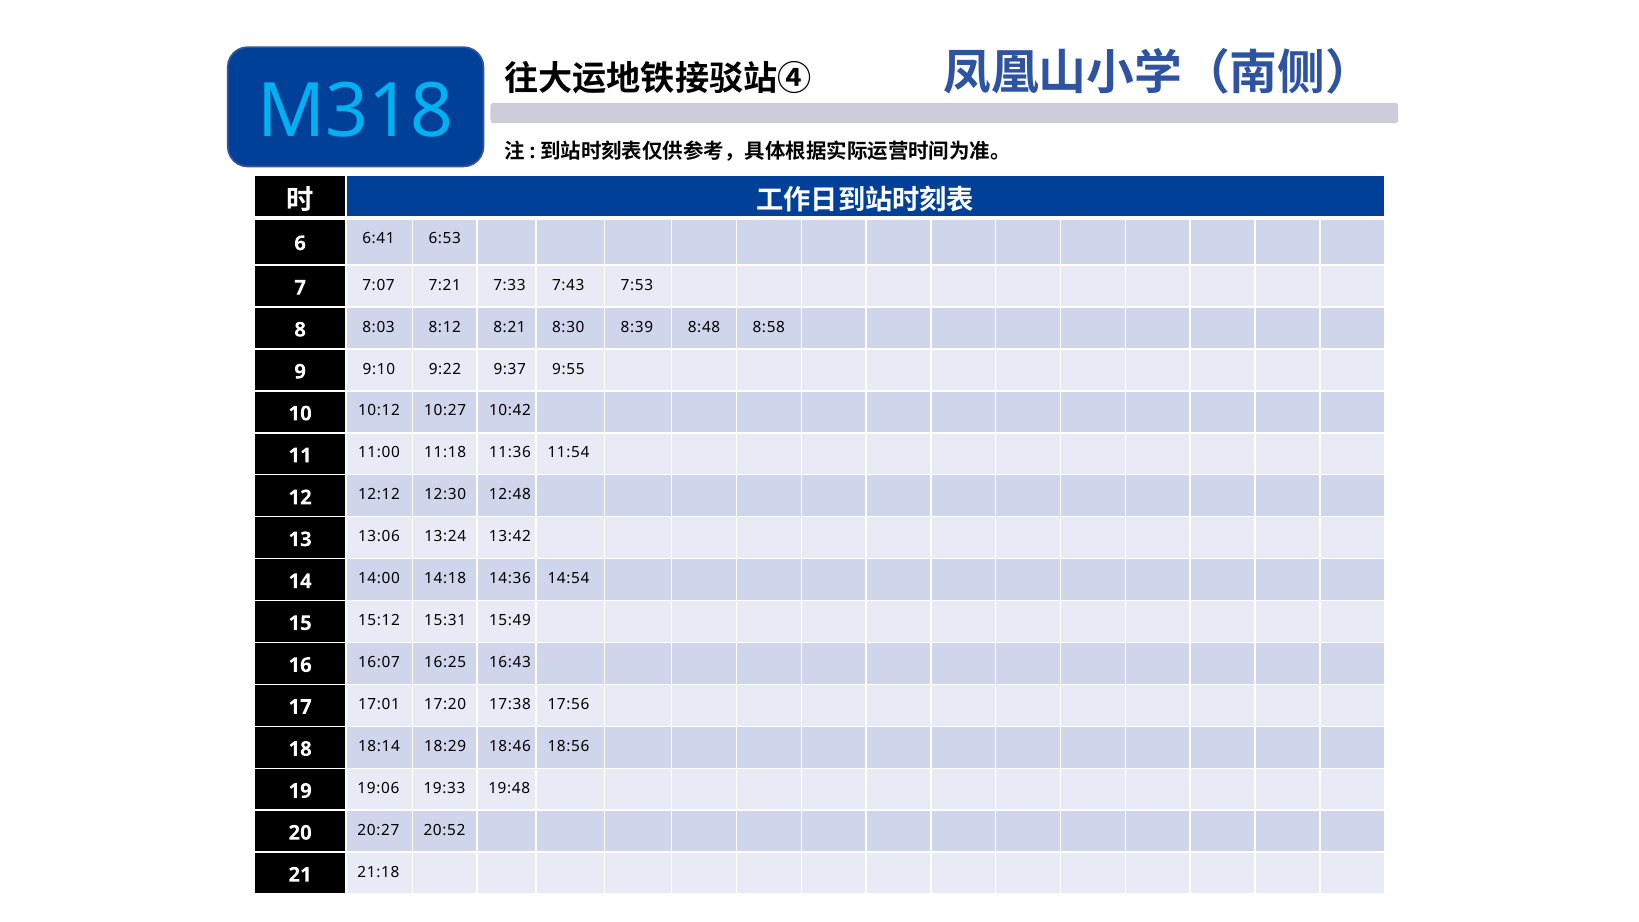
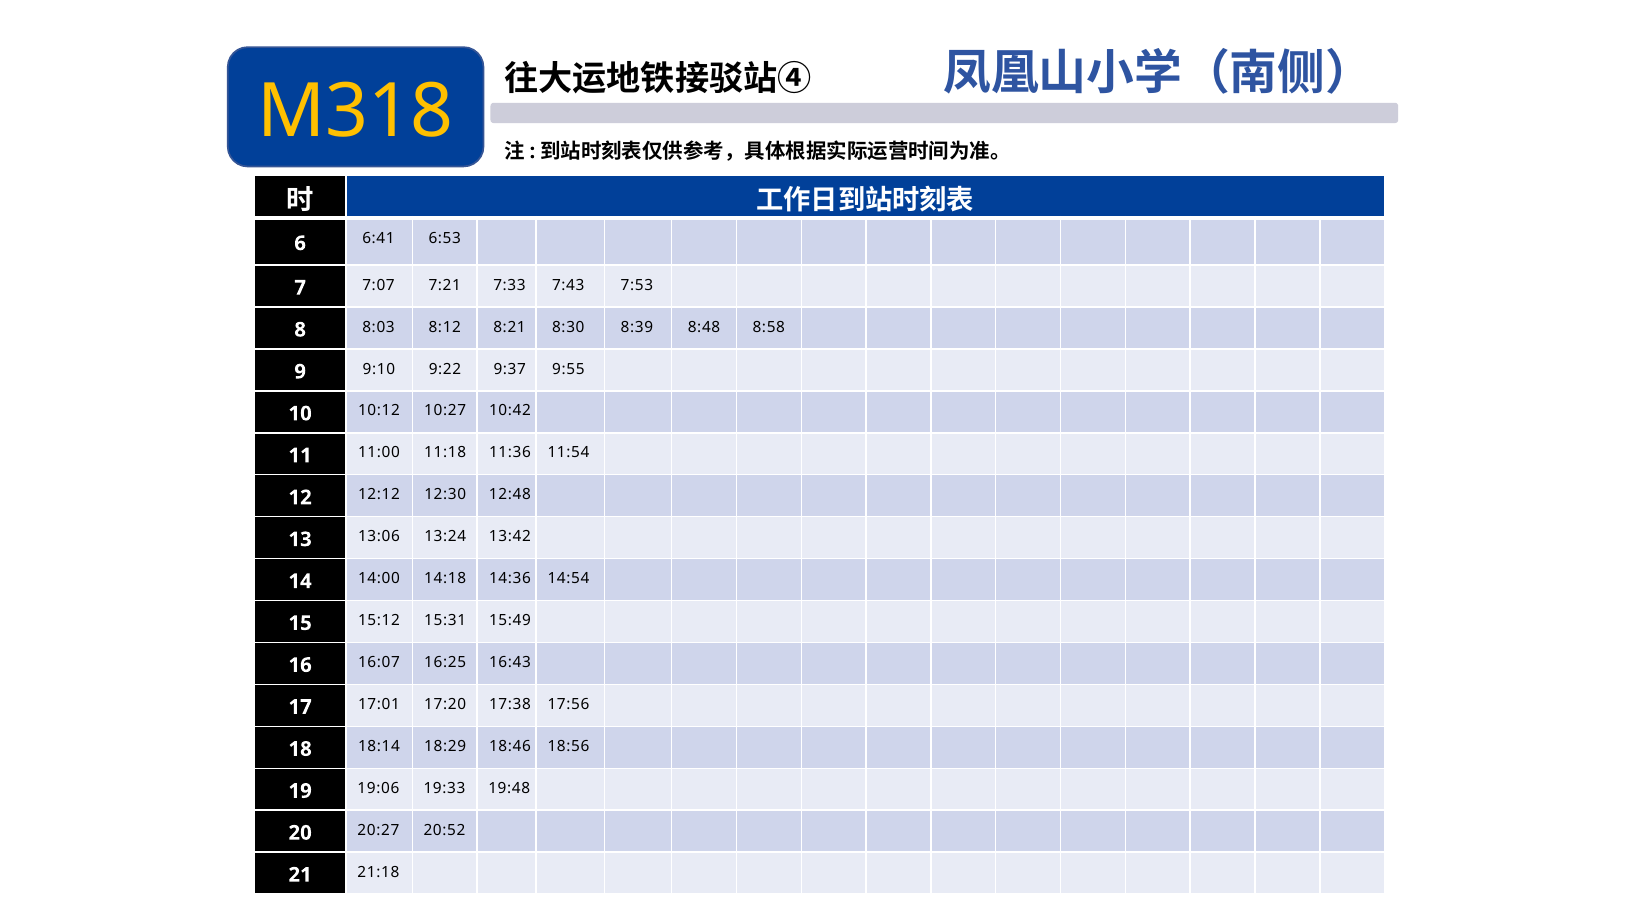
M318 colour: light blue -> yellow
